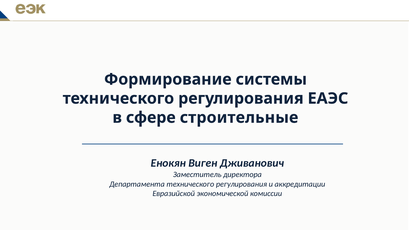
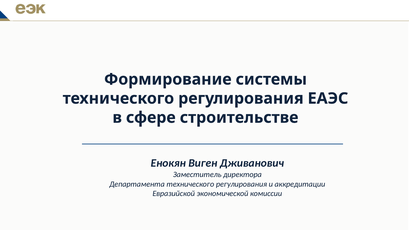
строительные: строительные -> строительстве
